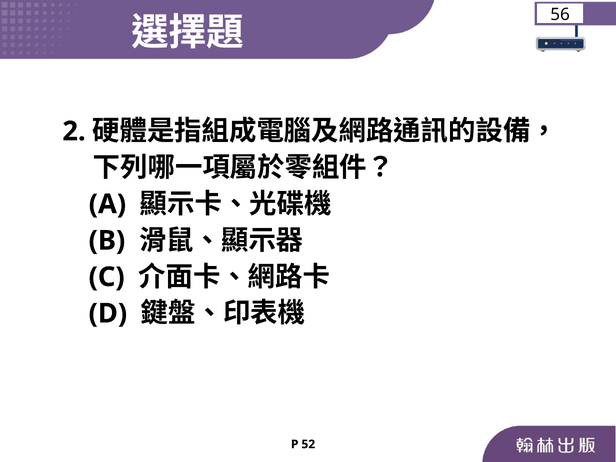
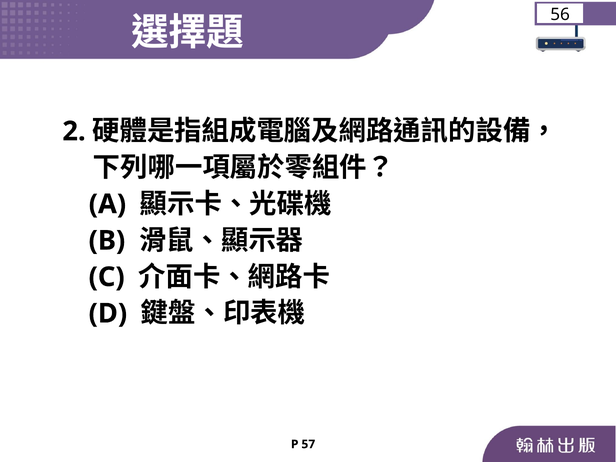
52: 52 -> 57
